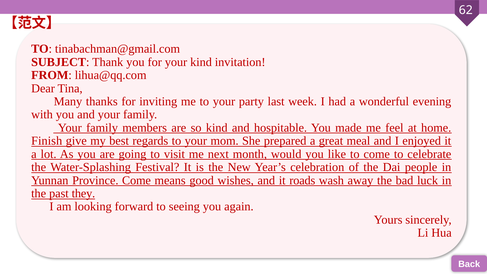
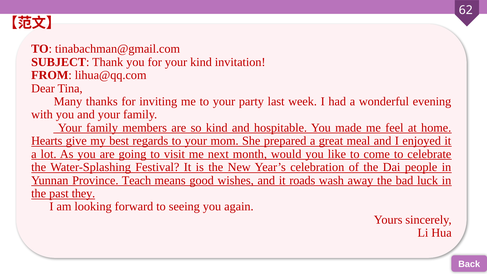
Finish: Finish -> Hearts
Province Come: Come -> Teach
